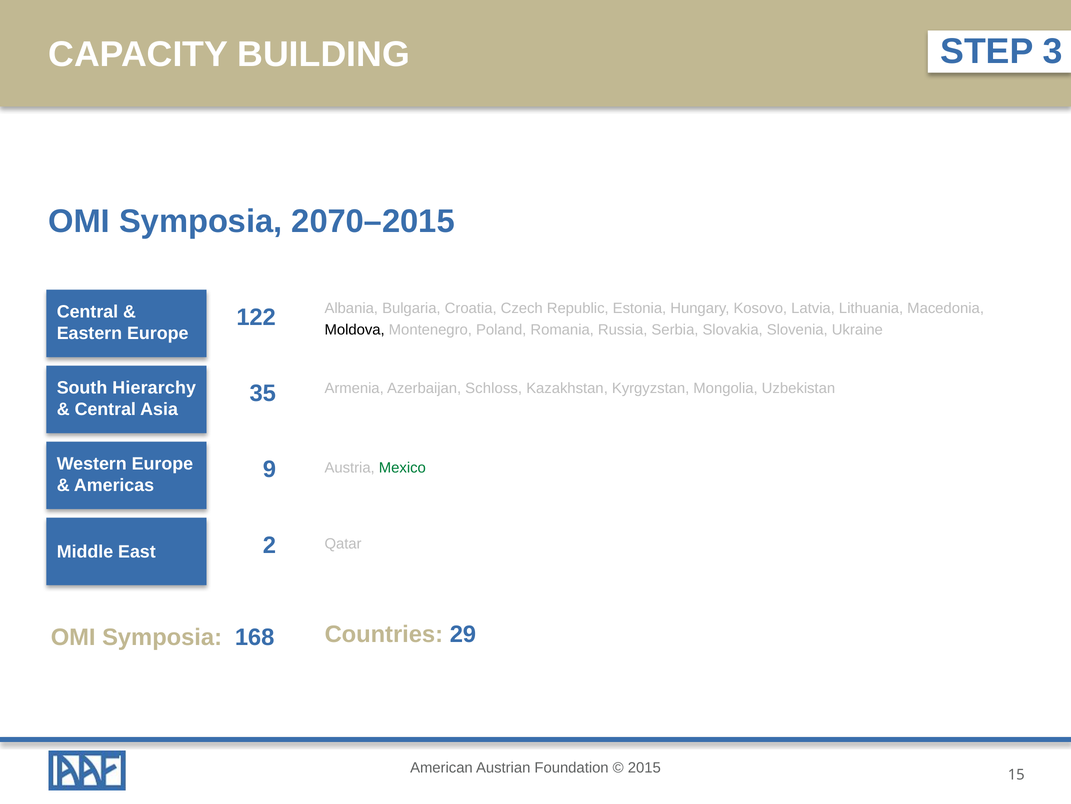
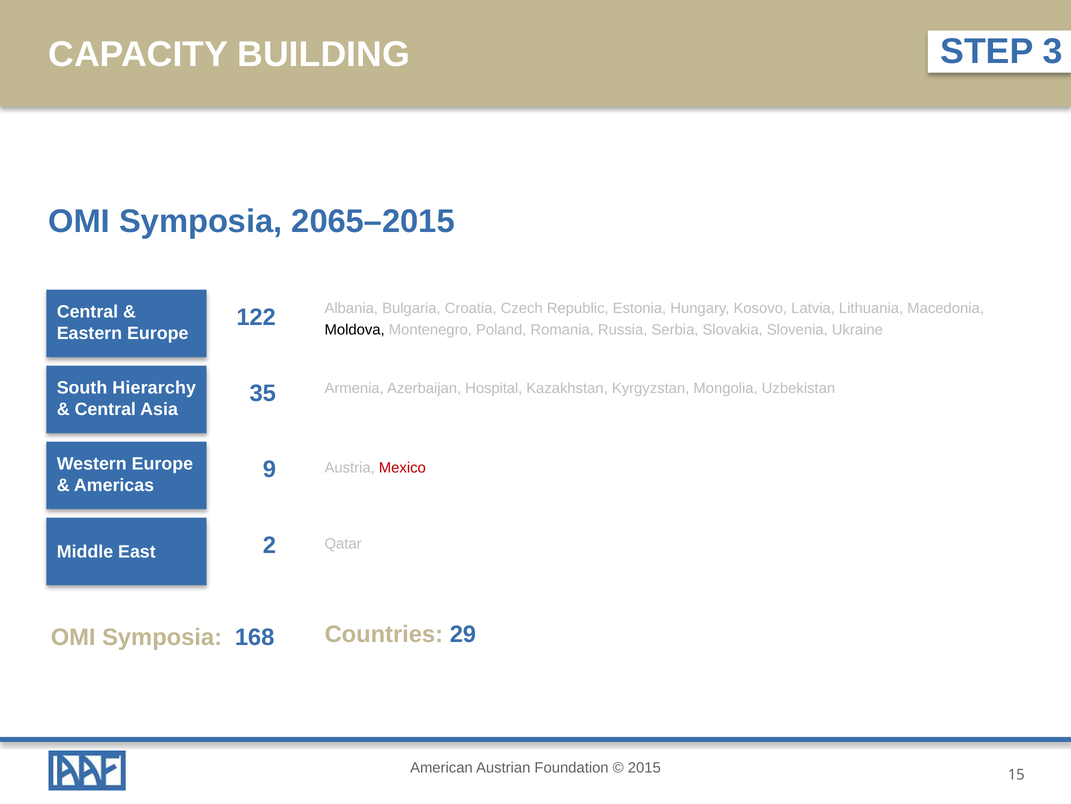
2070–2015: 2070–2015 -> 2065–2015
Schloss: Schloss -> Hospital
Mexico colour: green -> red
